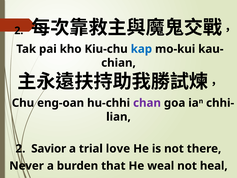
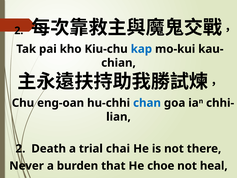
chan colour: purple -> blue
Savior: Savior -> Death
love: love -> chai
weal: weal -> choe
